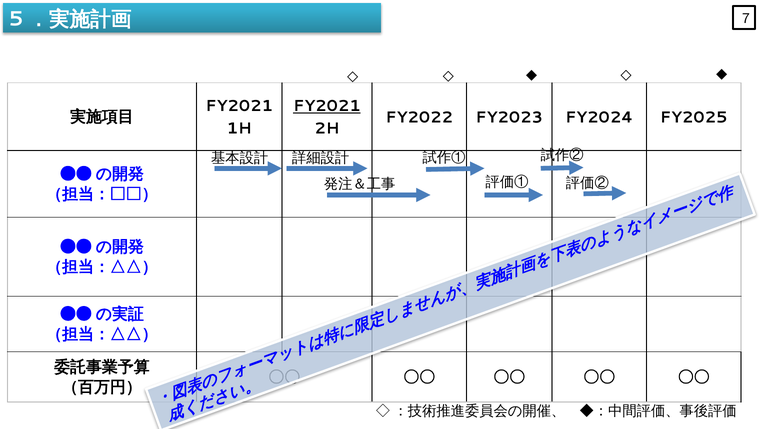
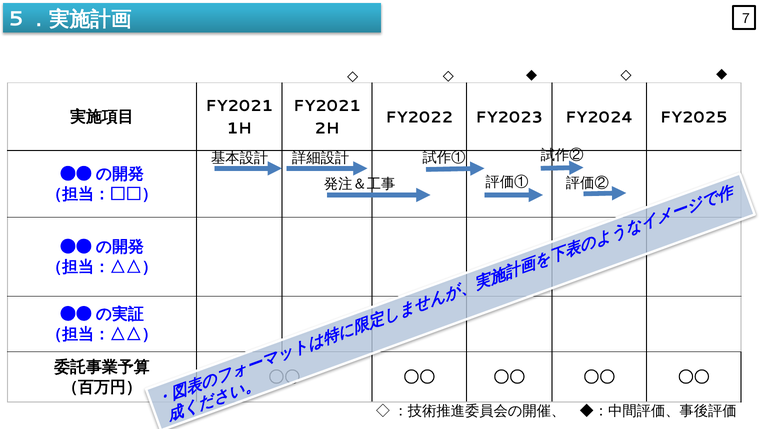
FY2021 at (327, 106) underline: present -> none
